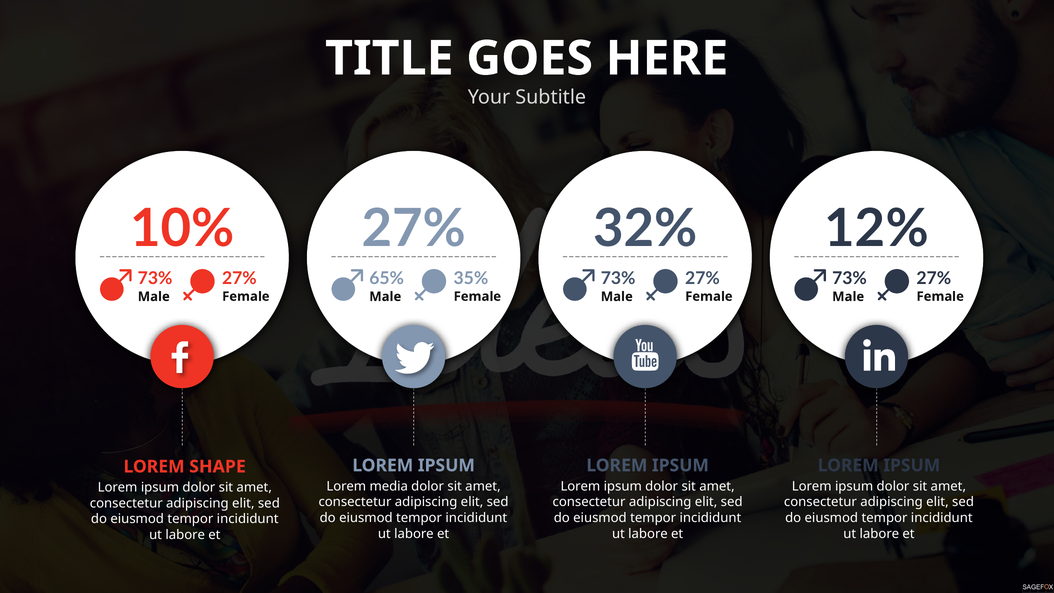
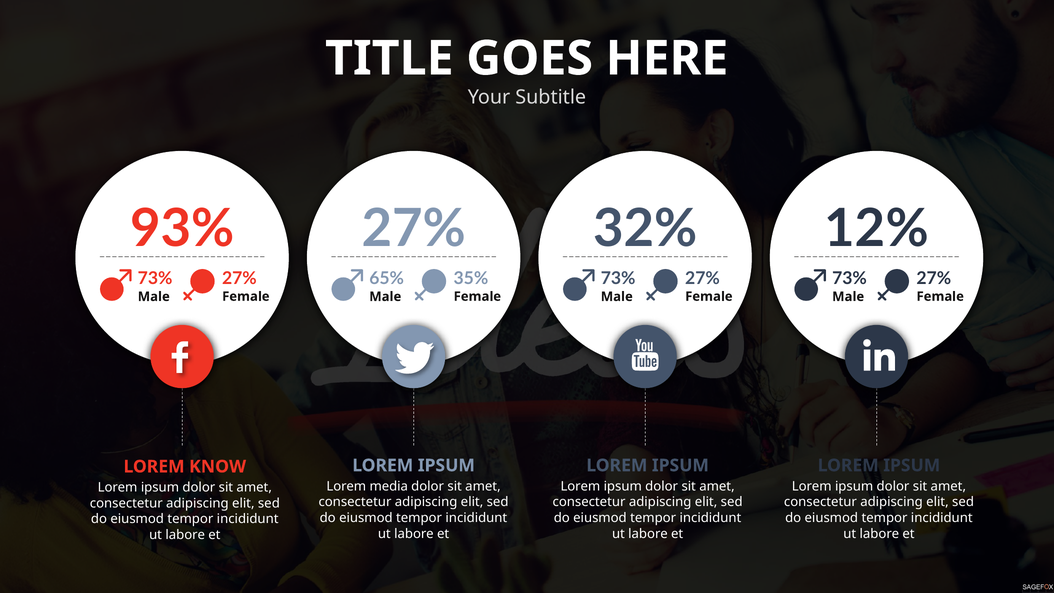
10%: 10% -> 93%
SHAPE: SHAPE -> KNOW
